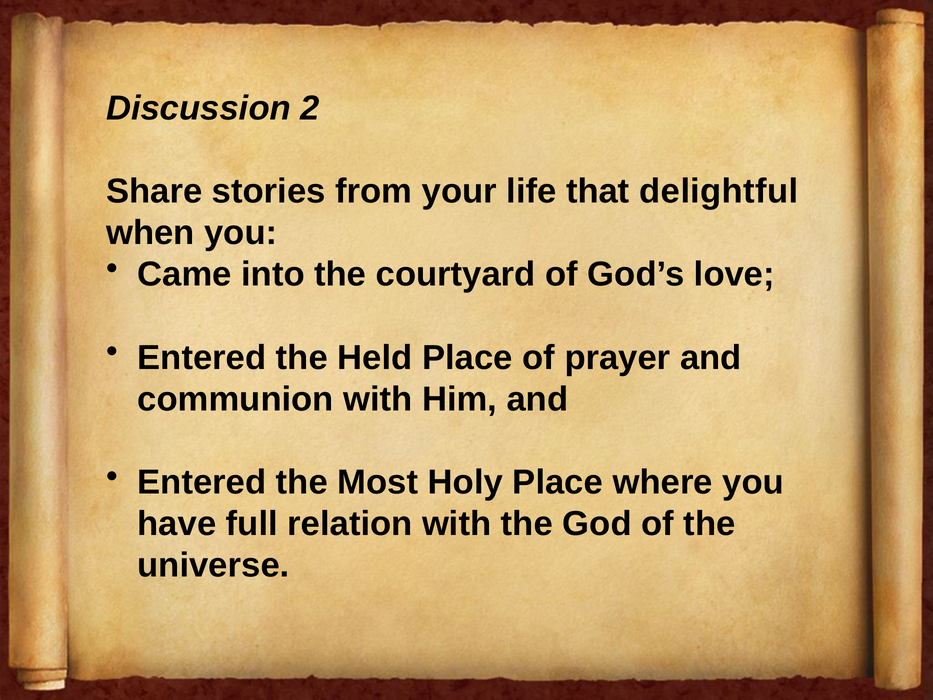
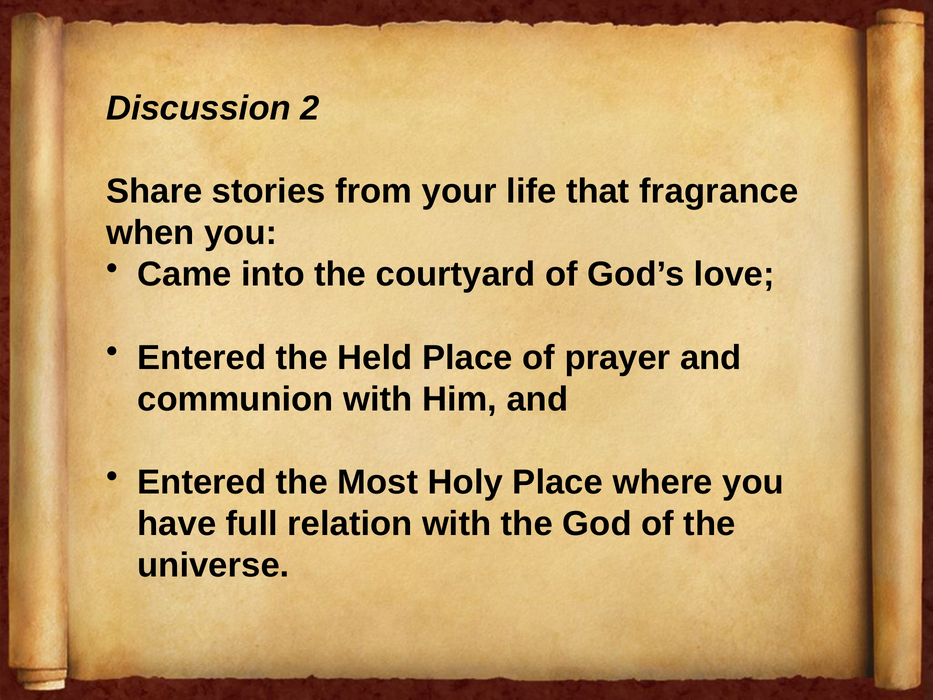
delightful: delightful -> fragrance
